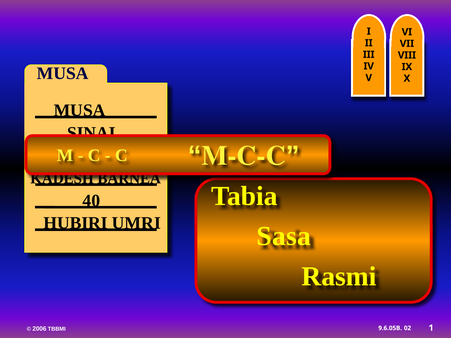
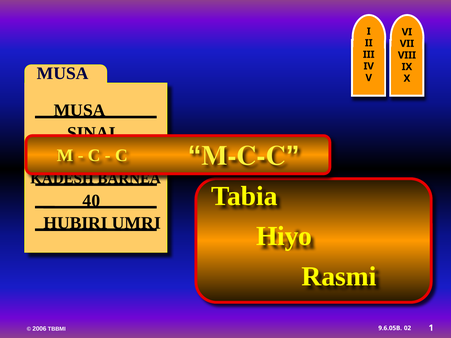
Sasa: Sasa -> Hiyo
